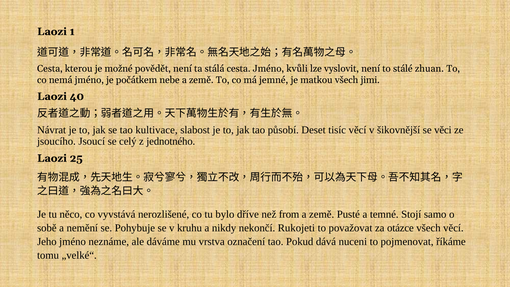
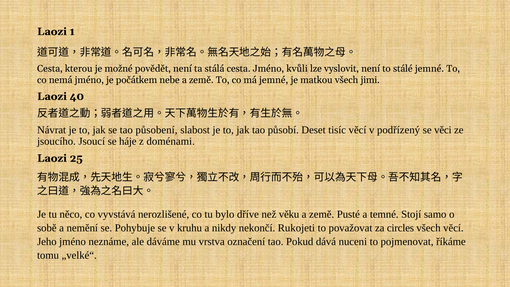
stálé zhuan: zhuan -> jemné
kultivace: kultivace -> působení
šikovnější: šikovnější -> podřízený
celý: celý -> háje
jednotného: jednotného -> doménami
from: from -> věku
otázce: otázce -> circles
